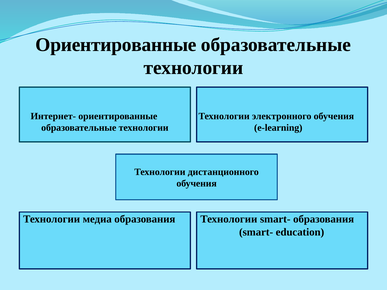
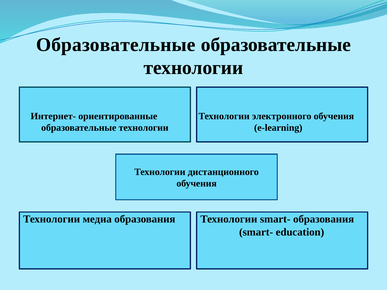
Ориентированные at (116, 45): Ориентированные -> Образовательные
